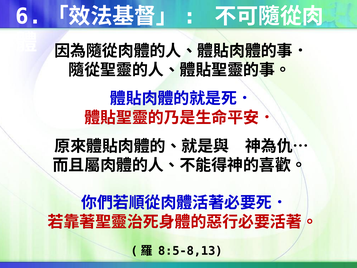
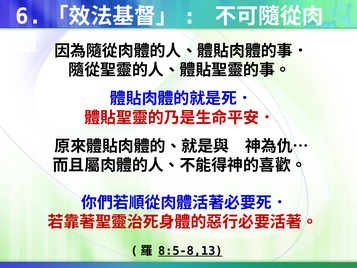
8:5-8,13 underline: none -> present
